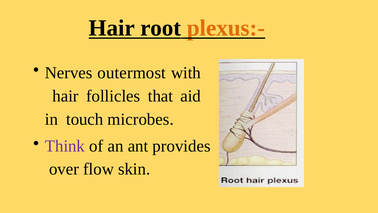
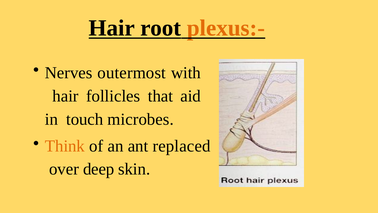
Think colour: purple -> orange
provides: provides -> replaced
flow: flow -> deep
